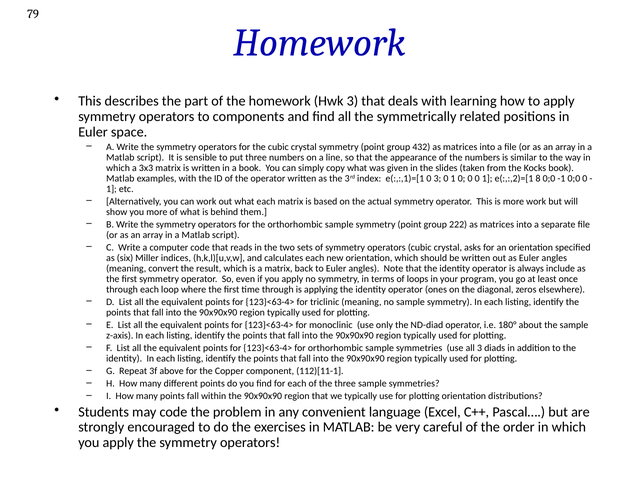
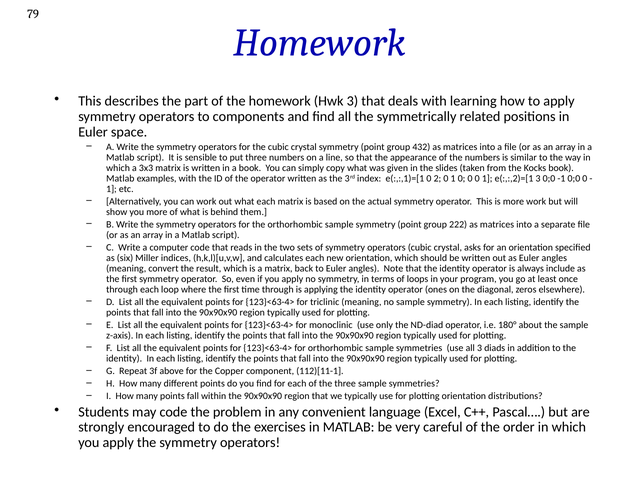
0 3: 3 -> 2
e(:,:,2)=[1 8: 8 -> 3
